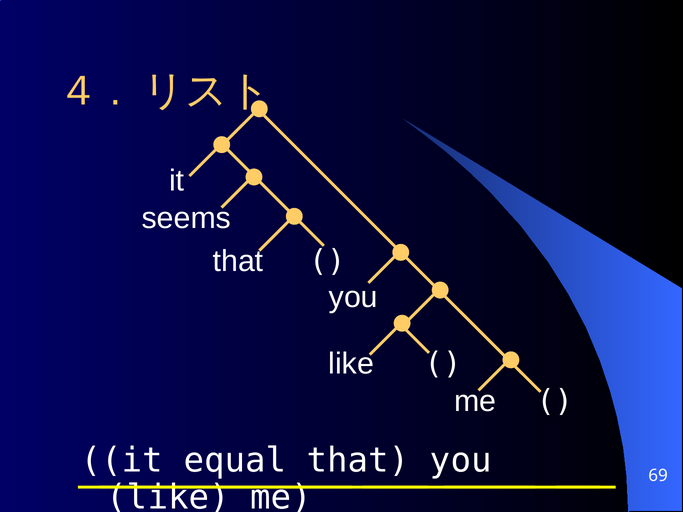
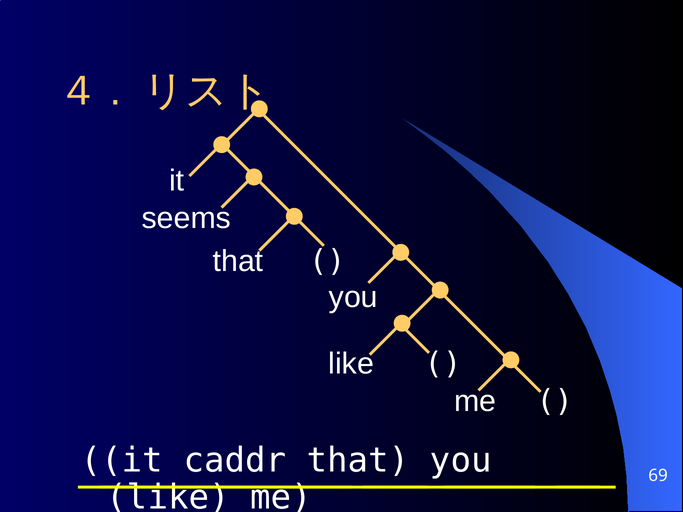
equal: equal -> caddr
